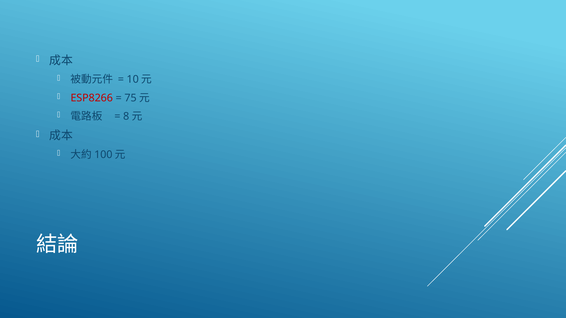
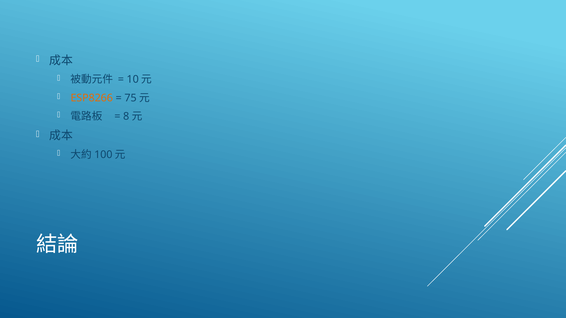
ESP8266 colour: red -> orange
